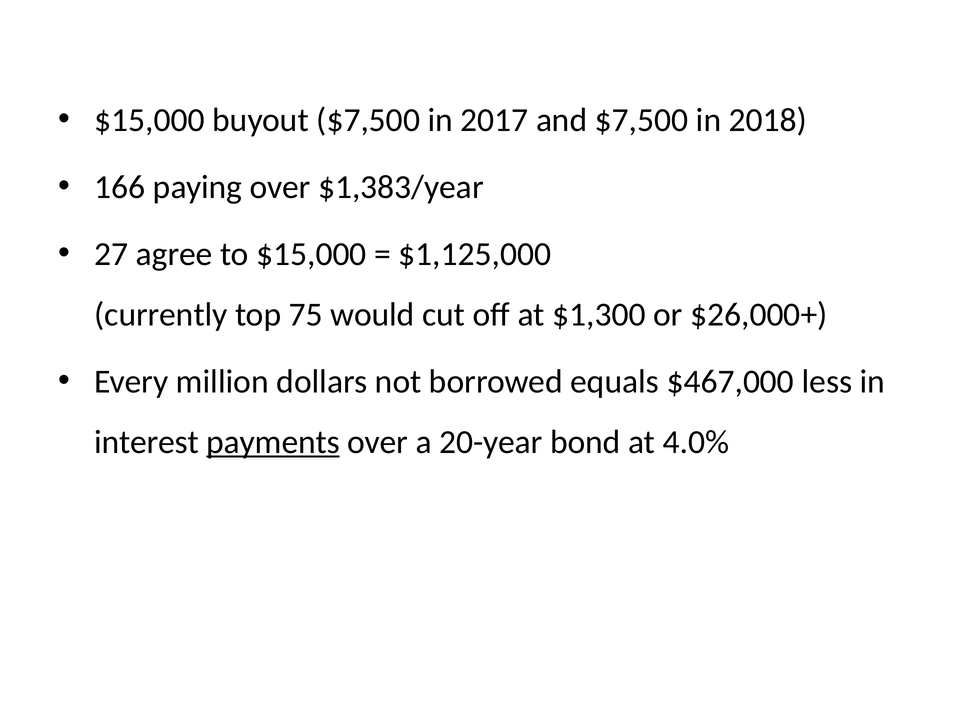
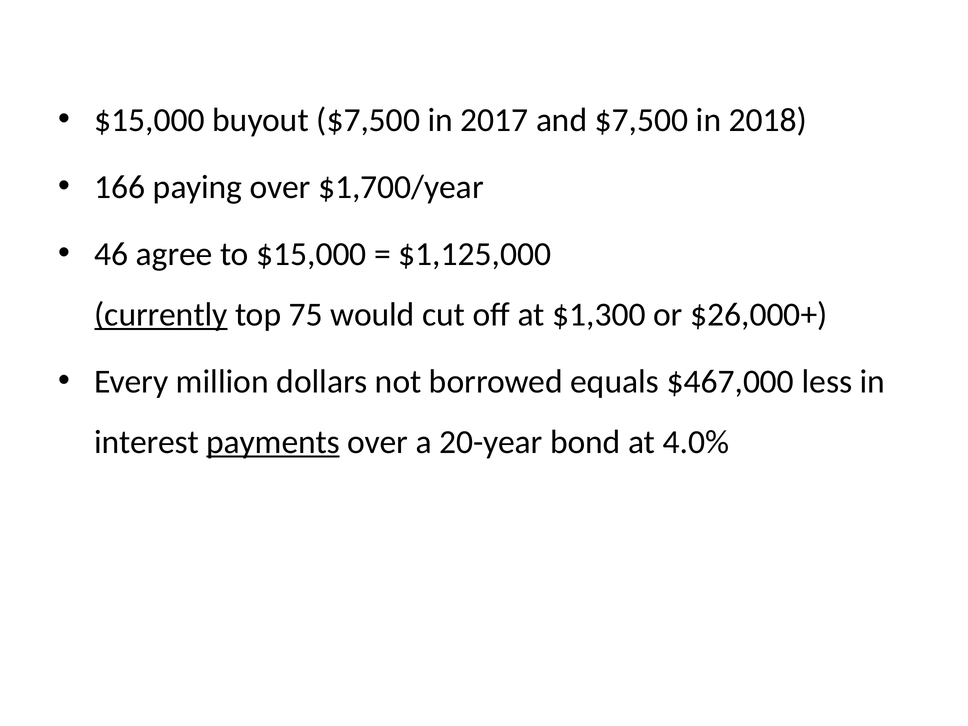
$1,383/year: $1,383/year -> $1,700/year
27: 27 -> 46
currently underline: none -> present
